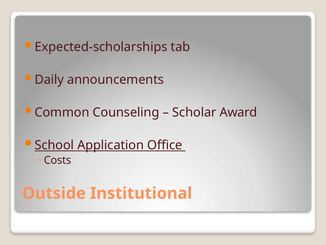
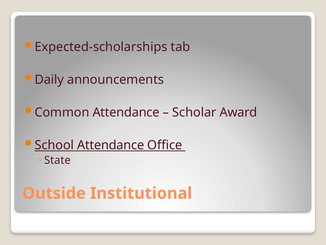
Common Counseling: Counseling -> Attendance
School Application: Application -> Attendance
Costs: Costs -> State
